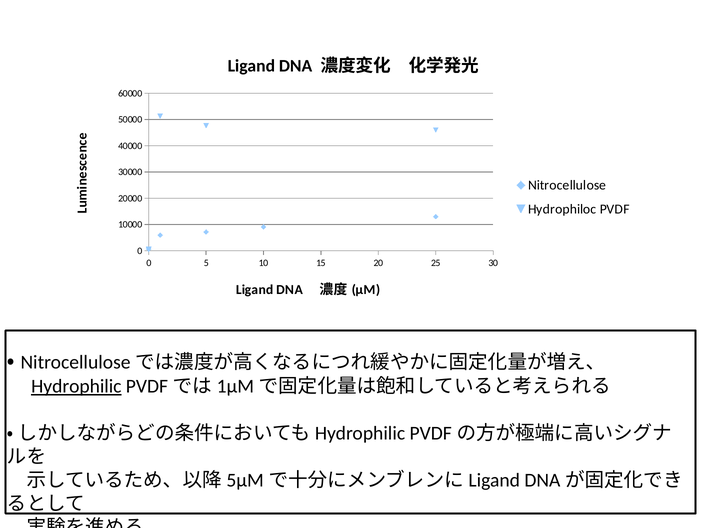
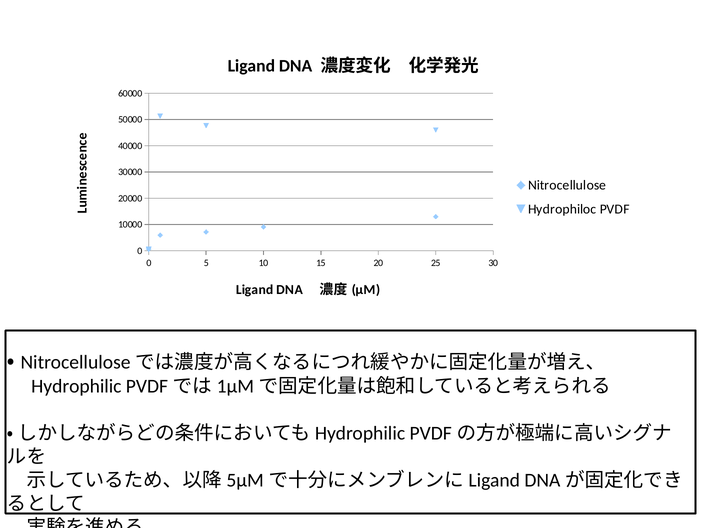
Hydrophilic underline: present -> none
